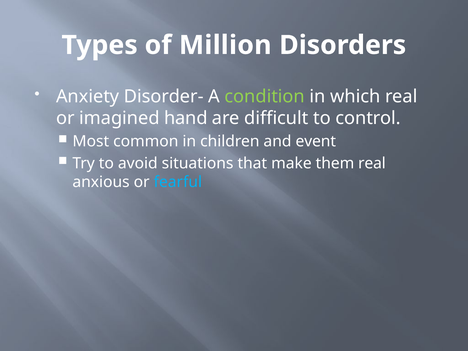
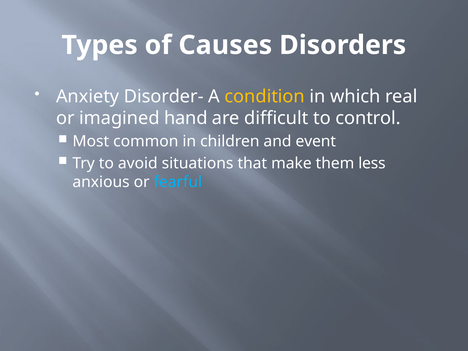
Million: Million -> Causes
condition colour: light green -> yellow
them real: real -> less
